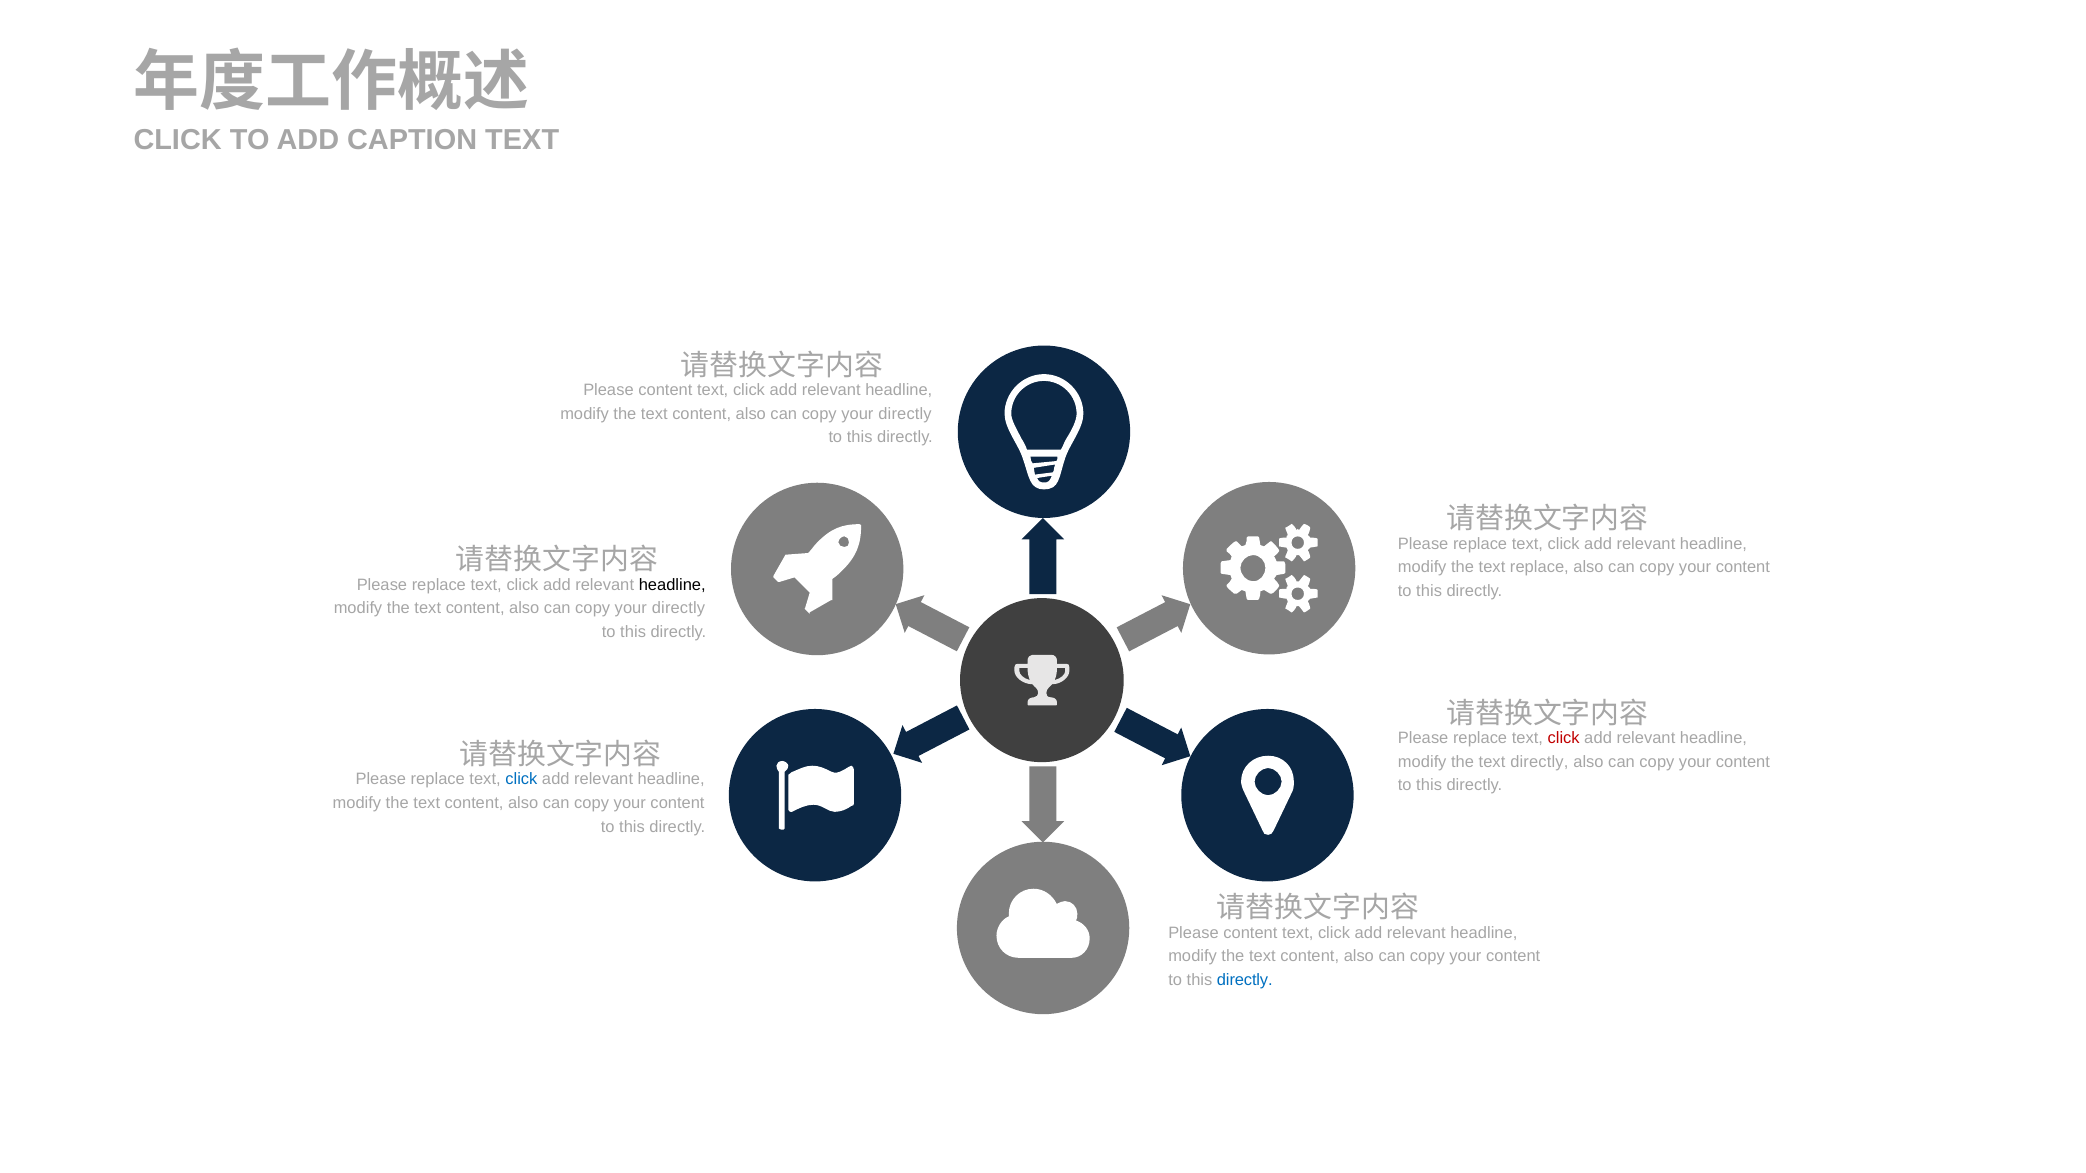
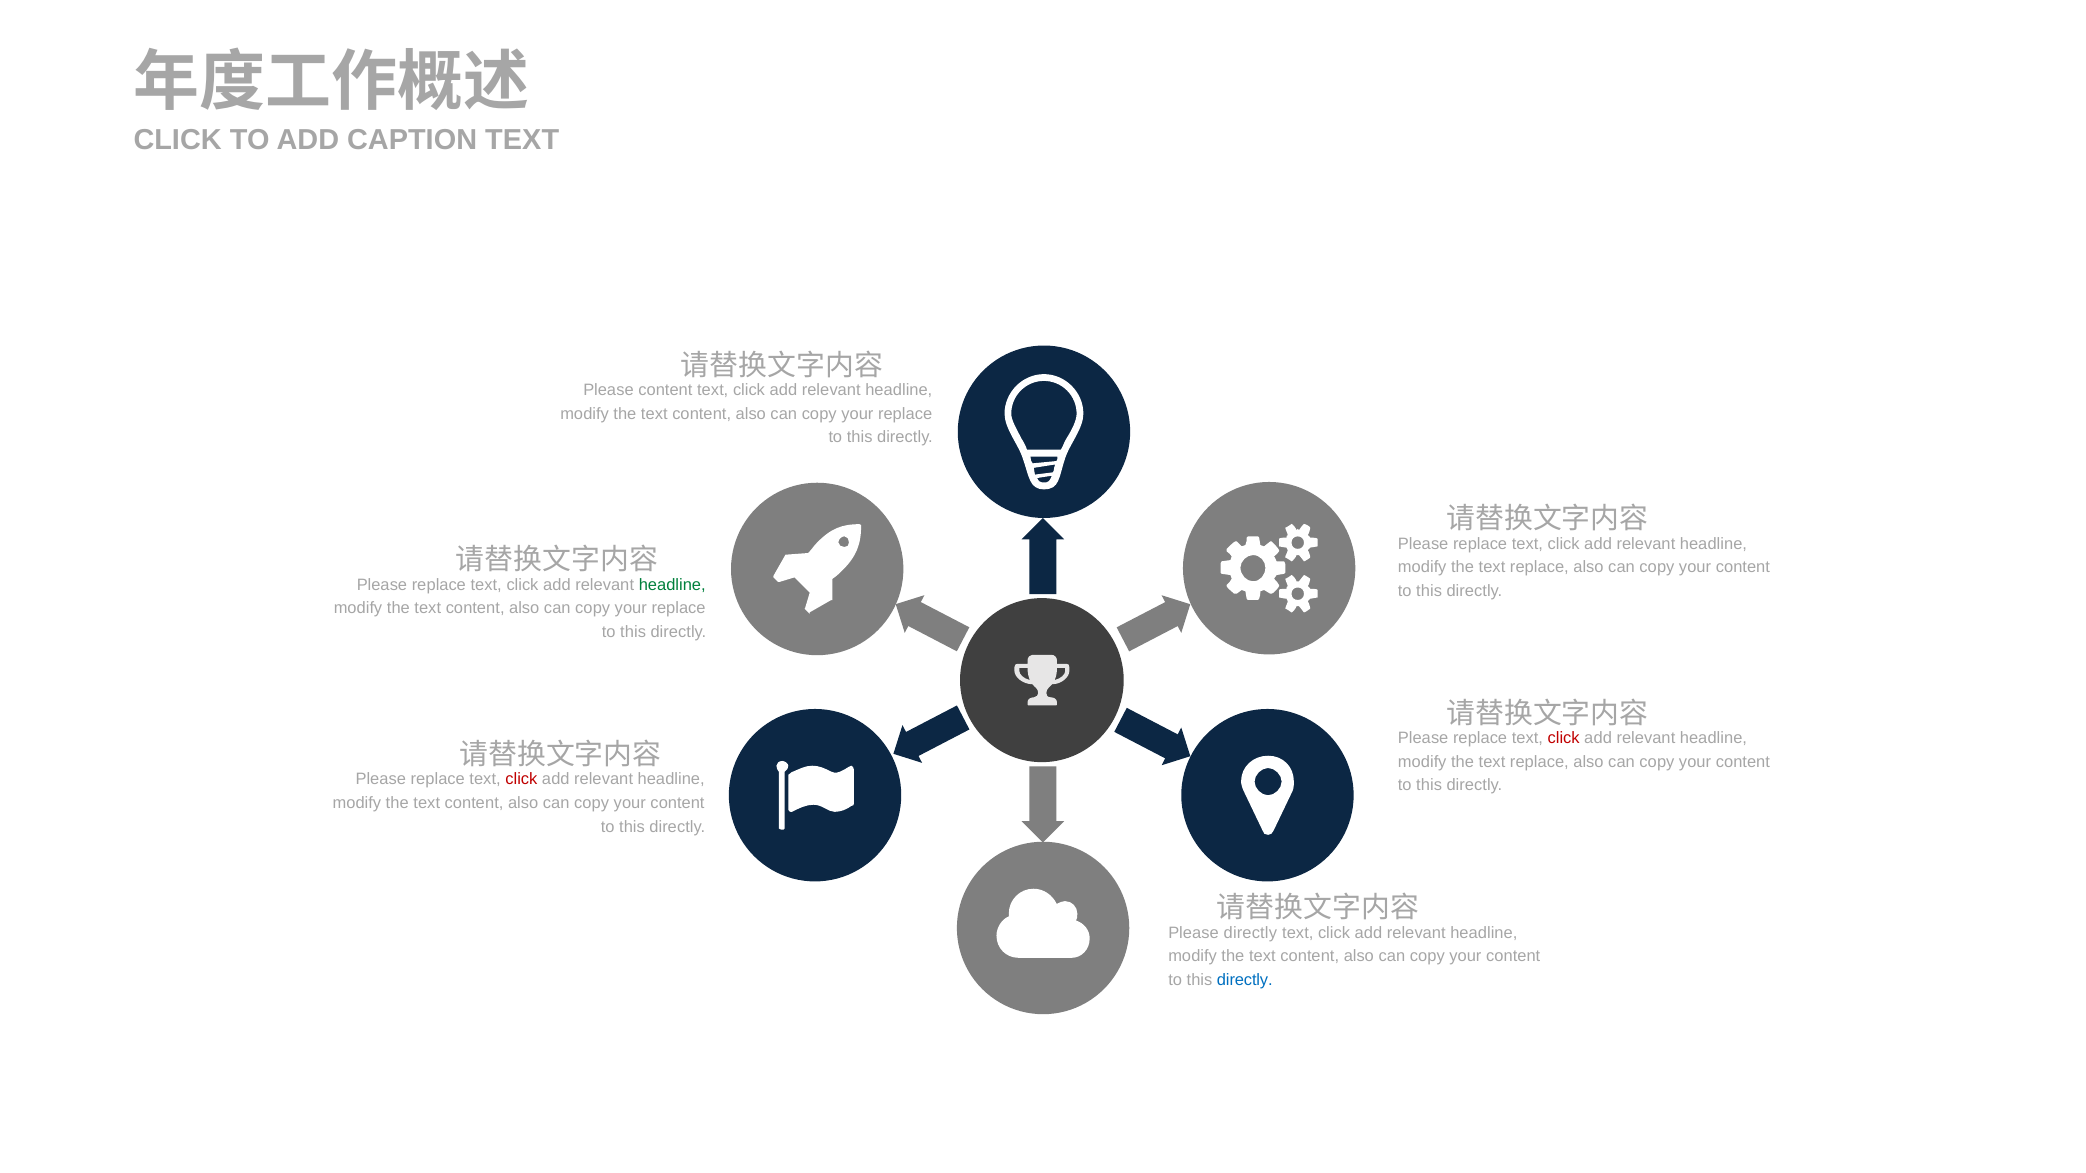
directly at (905, 414): directly -> replace
headline at (672, 585) colour: black -> green
directly at (679, 609): directly -> replace
directly at (1539, 762): directly -> replace
click at (521, 780) colour: blue -> red
content at (1250, 933): content -> directly
